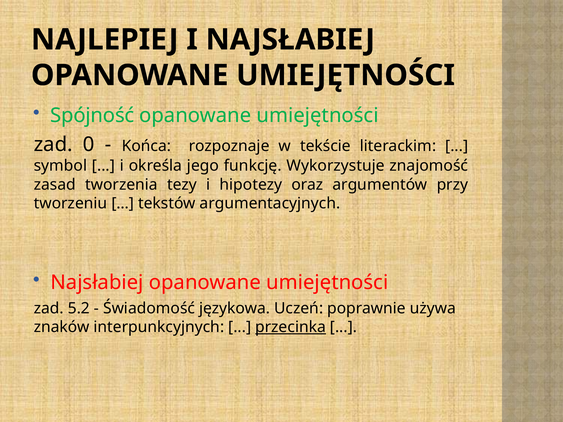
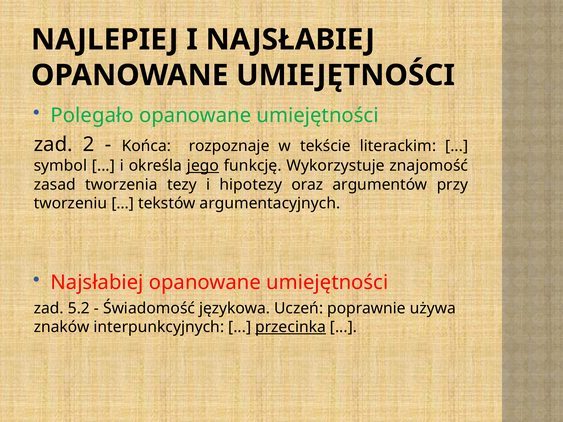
Spójność: Spójność -> Polegało
0: 0 -> 2
jego underline: none -> present
